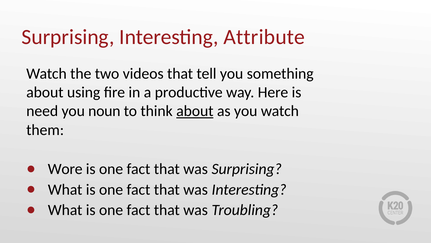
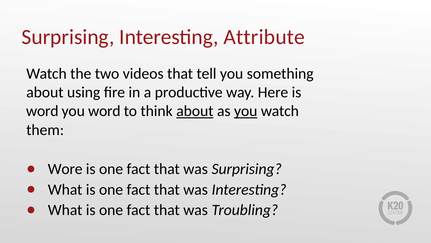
need at (42, 111): need -> word
you noun: noun -> word
you at (246, 111) underline: none -> present
